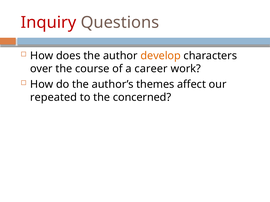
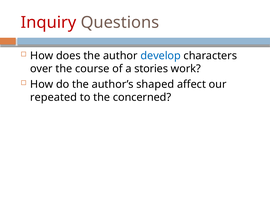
develop colour: orange -> blue
career: career -> stories
themes: themes -> shaped
